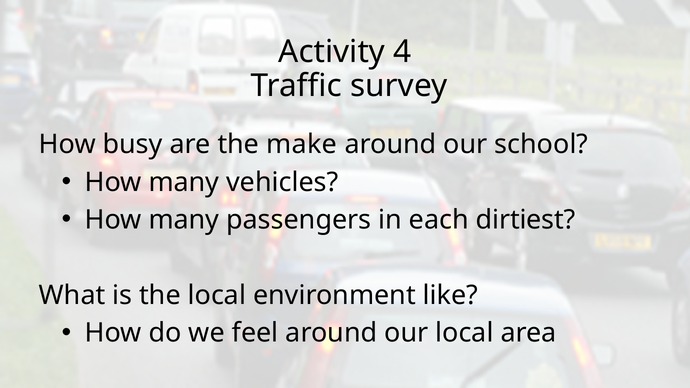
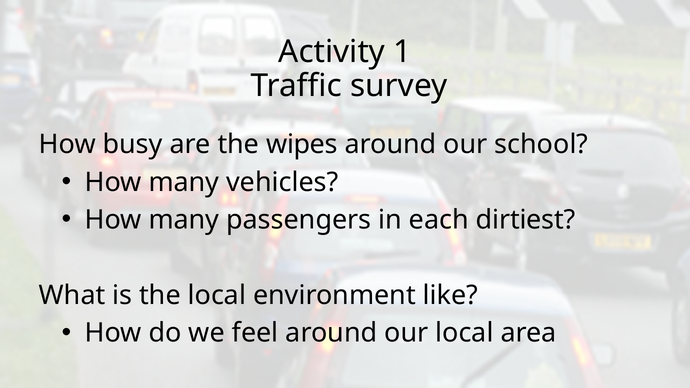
4: 4 -> 1
make: make -> wipes
